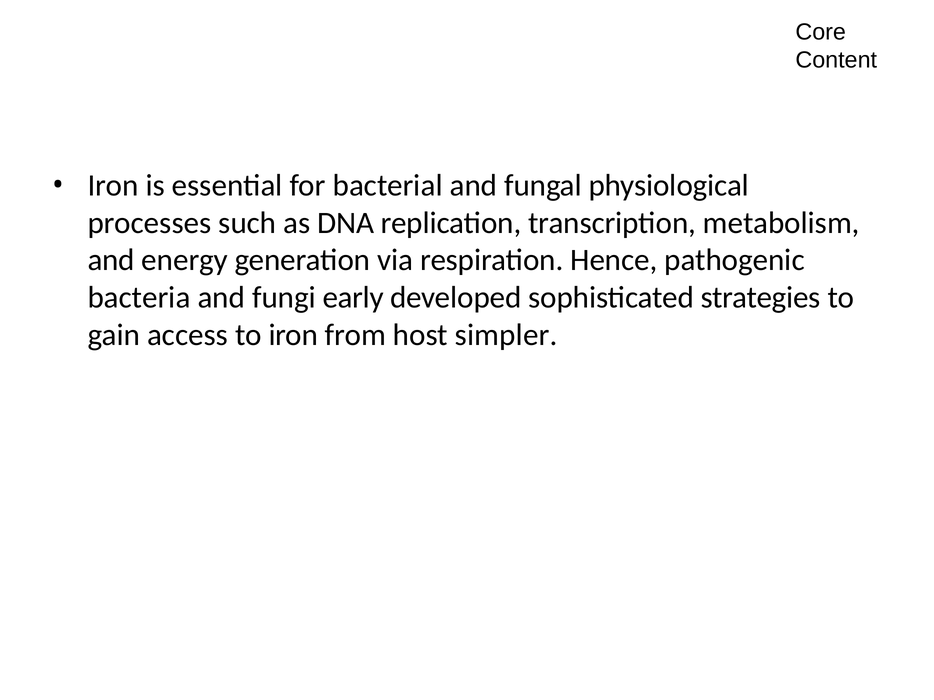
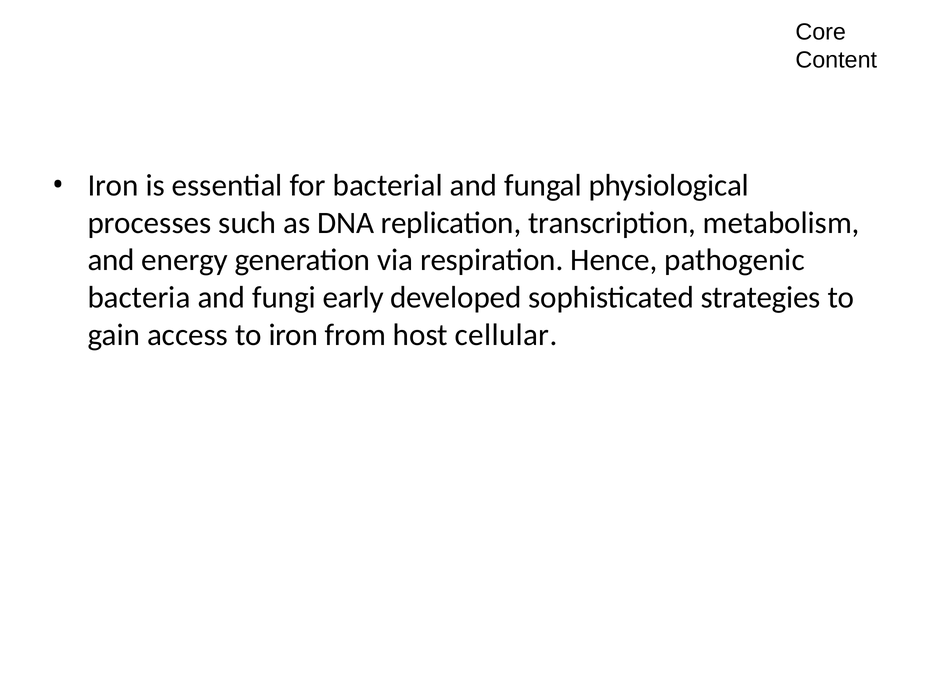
simpler: simpler -> cellular
